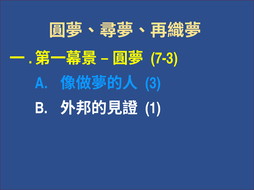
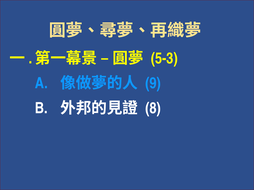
7-3: 7-3 -> 5-3
3: 3 -> 9
1: 1 -> 8
